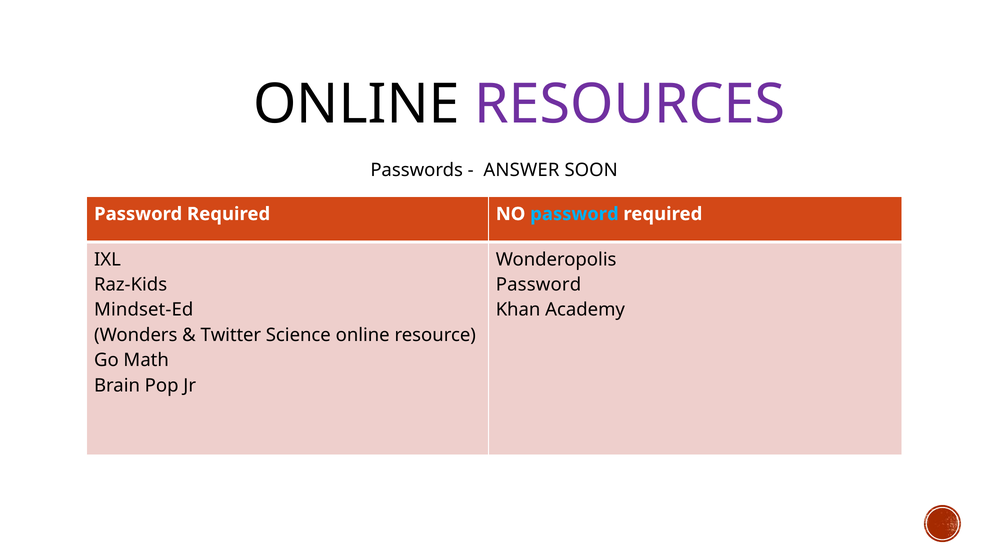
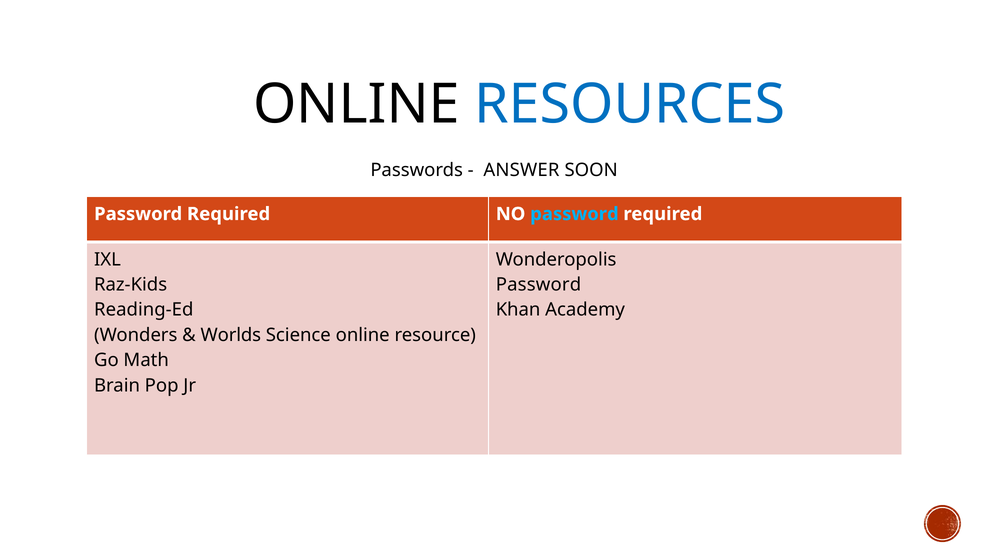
RESOURCES colour: purple -> blue
Mindset-Ed: Mindset-Ed -> Reading-Ed
Twitter: Twitter -> Worlds
